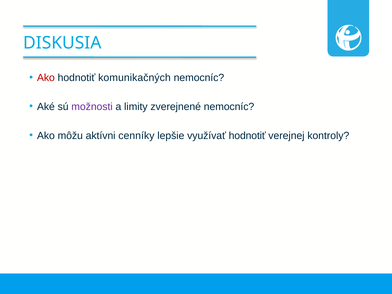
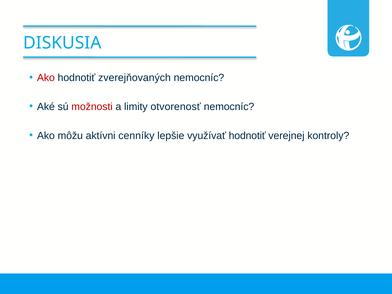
komunikačných: komunikačných -> zverejňovaných
možnosti colour: purple -> red
zverejnené: zverejnené -> otvorenosť
